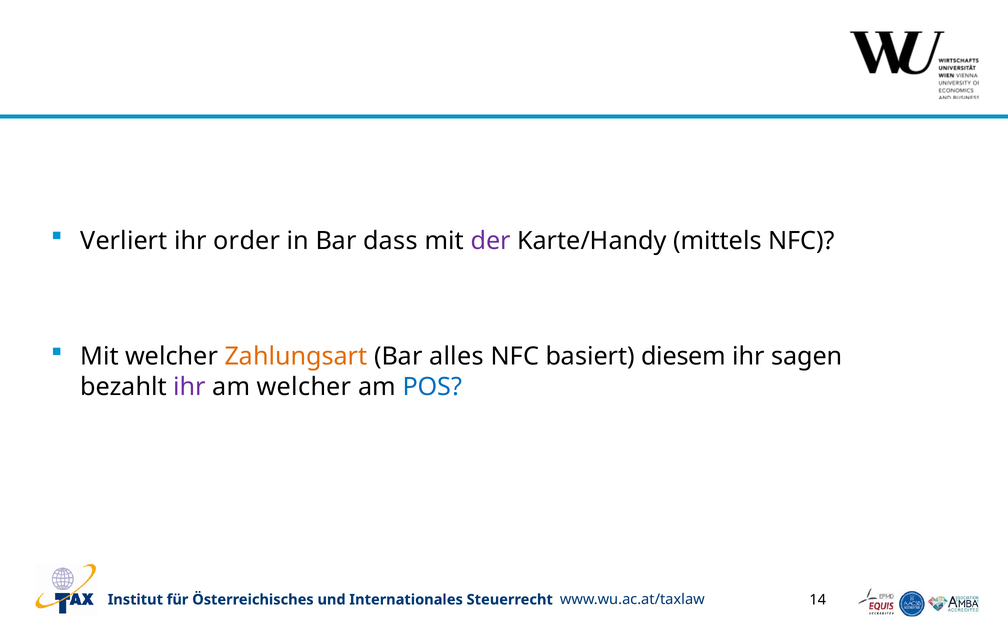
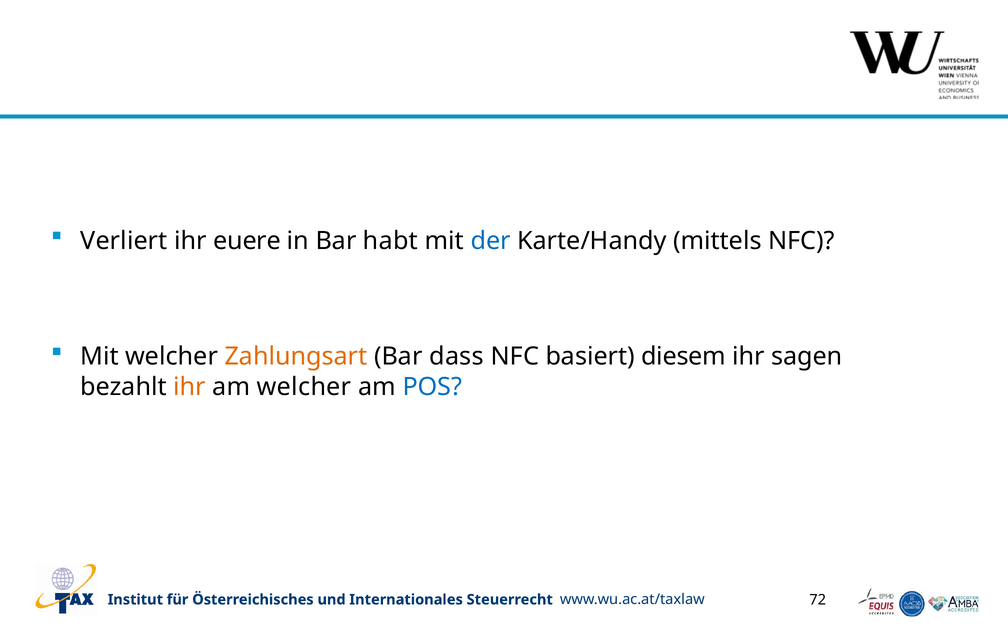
order: order -> euere
dass: dass -> habt
der colour: purple -> blue
alles: alles -> dass
ihr at (190, 387) colour: purple -> orange
14: 14 -> 72
